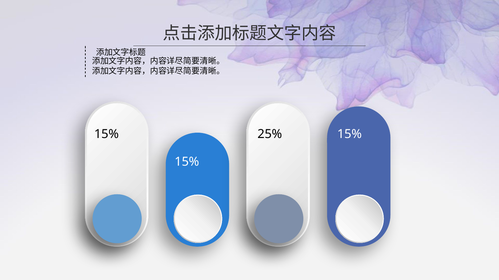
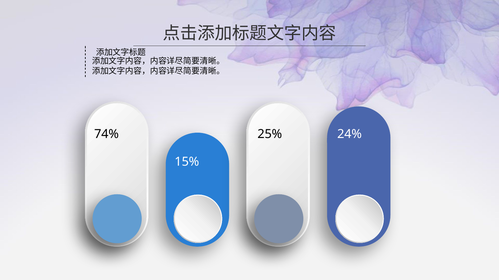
15% at (106, 134): 15% -> 74%
15% at (350, 134): 15% -> 24%
